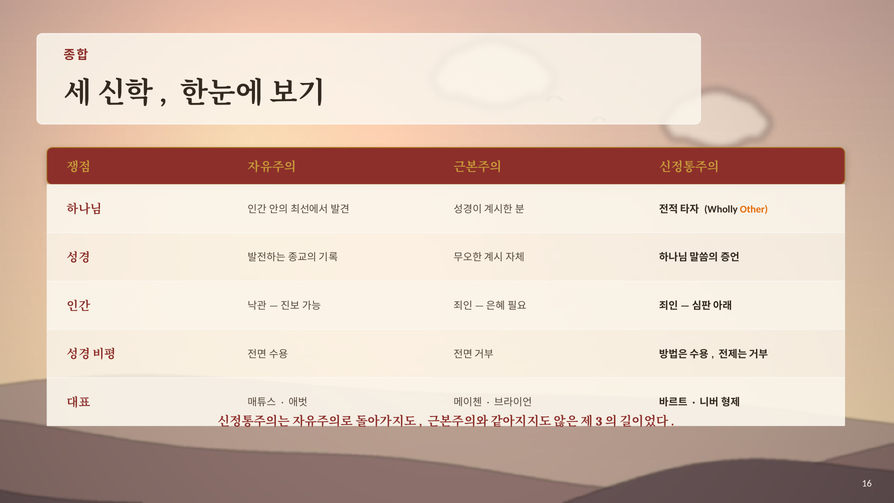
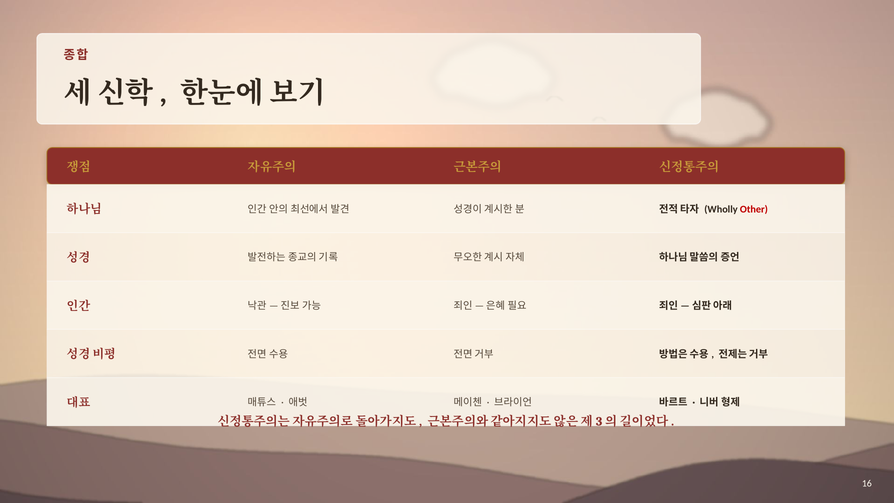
Other colour: orange -> red
